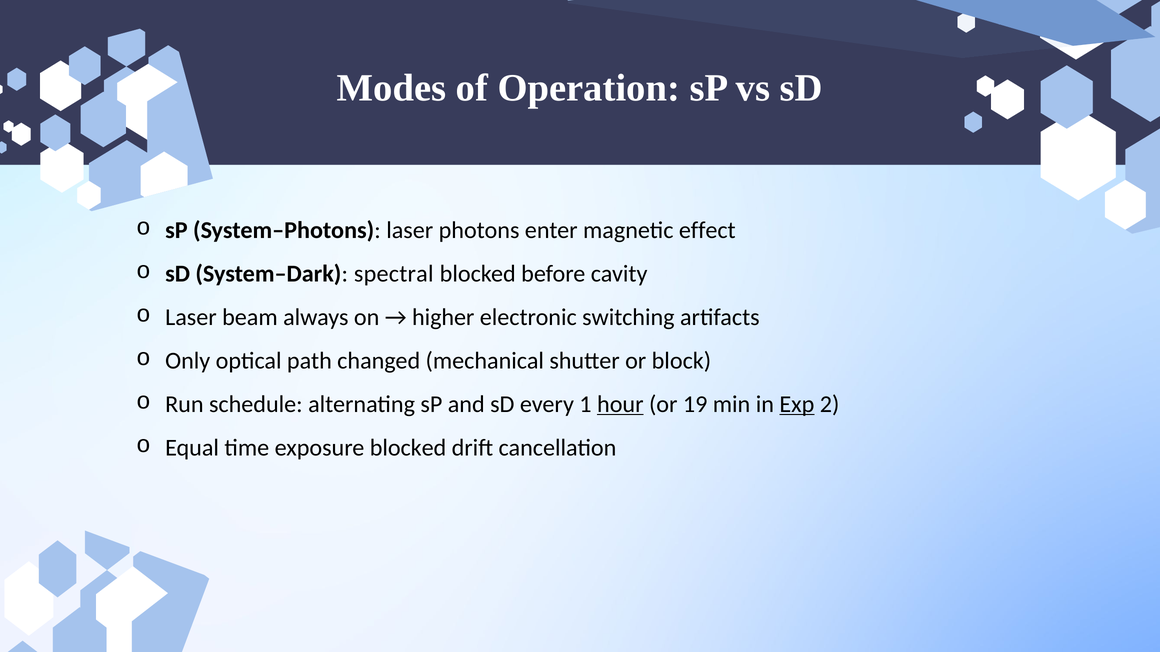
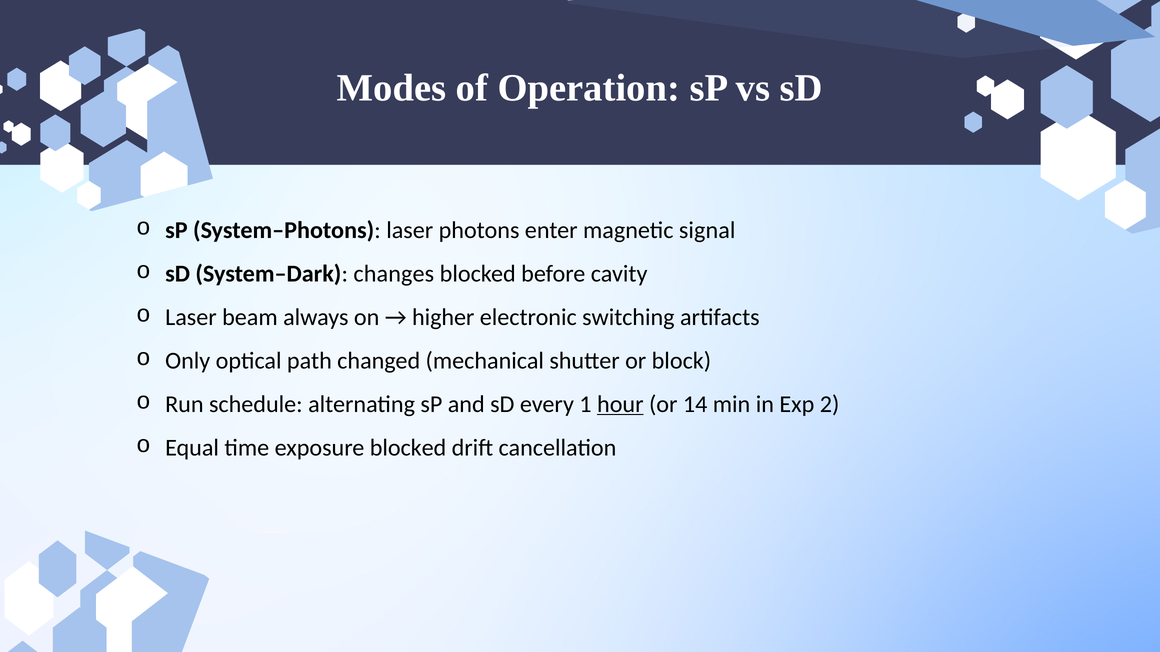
effect: effect -> signal
spectral: spectral -> changes
19: 19 -> 14
Exp underline: present -> none
